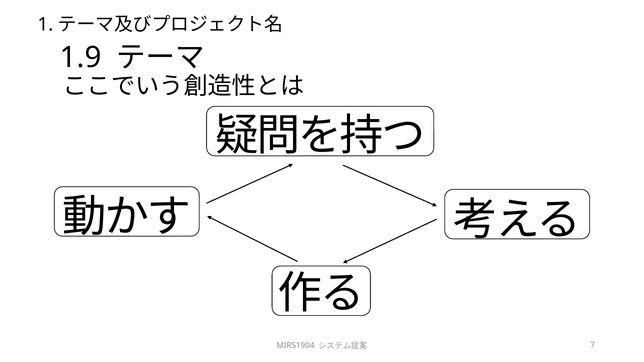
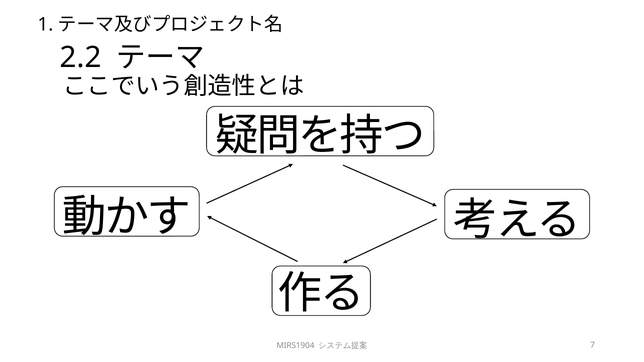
1.9: 1.9 -> 2.2
